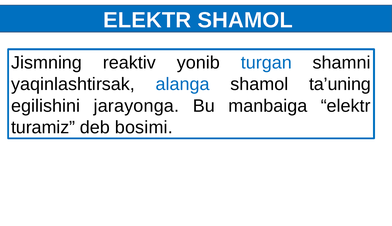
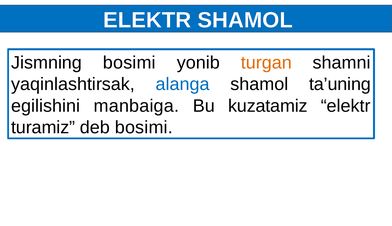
Jismning reaktiv: reaktiv -> bosimi
turgan colour: blue -> orange
jarayonga: jarayonga -> manbaiga
manbaiga: manbaiga -> kuzatamiz
